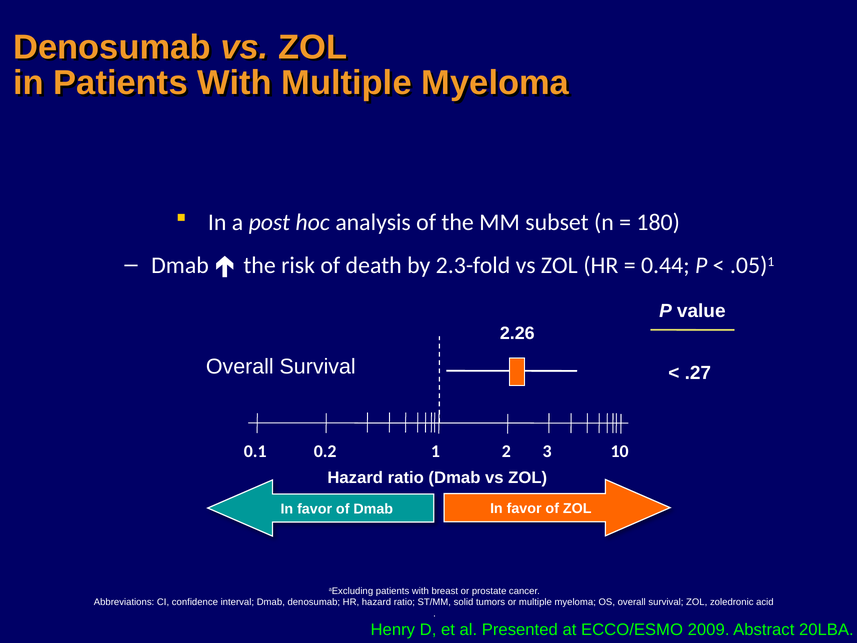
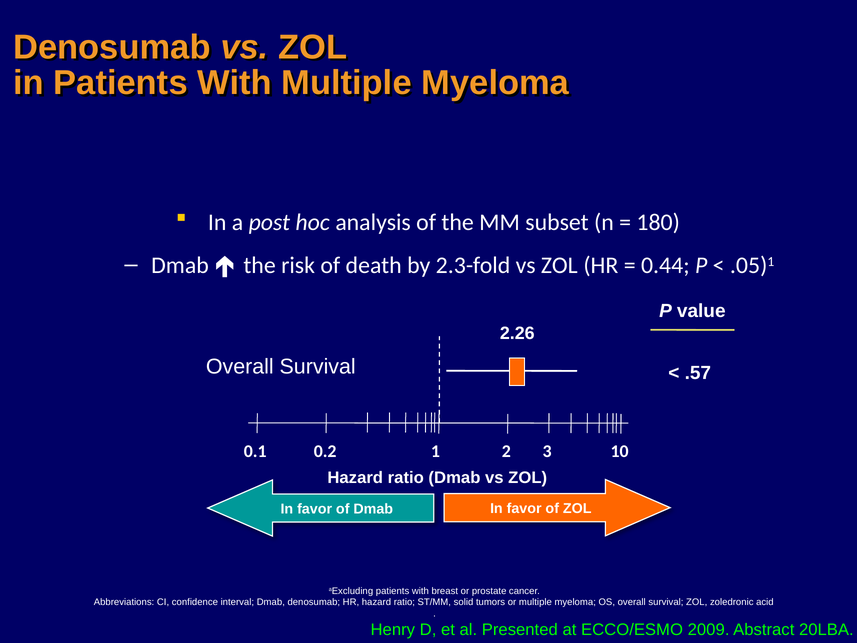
.27: .27 -> .57
